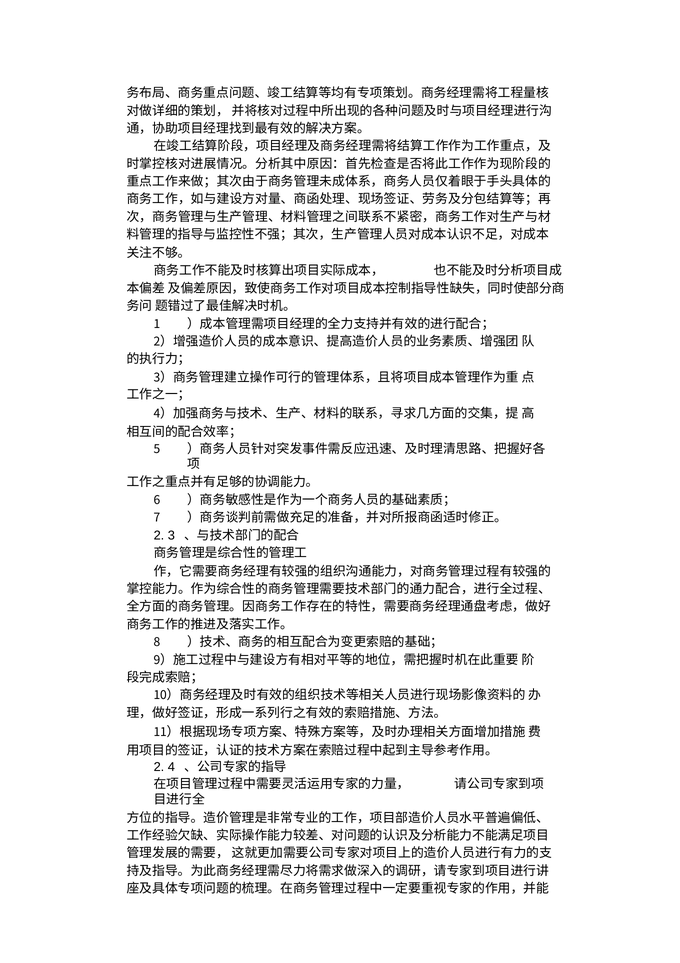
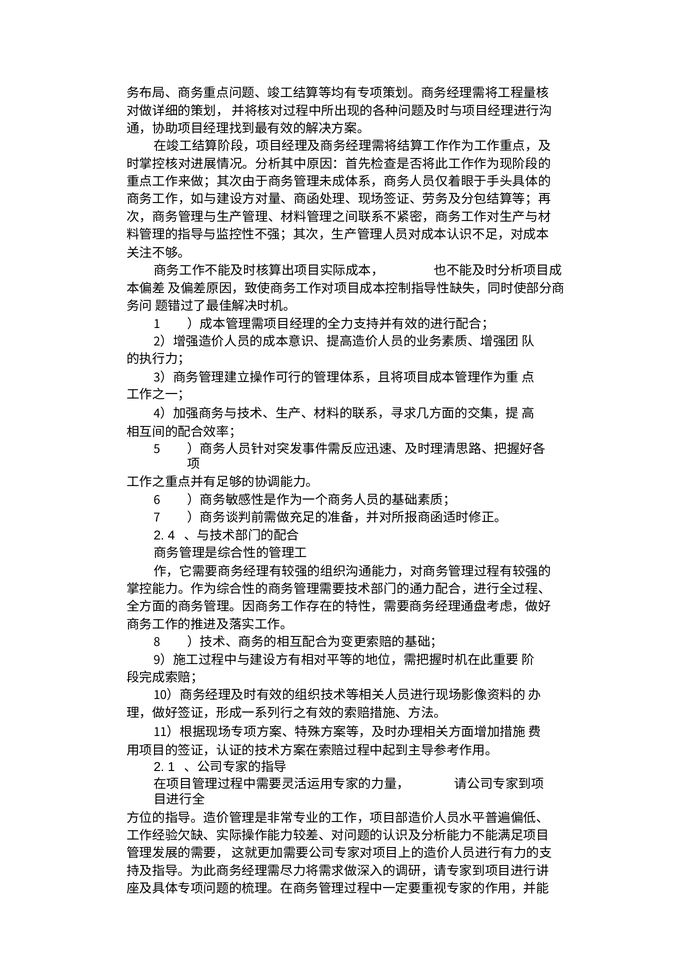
3: 3 -> 4
2 4: 4 -> 1
